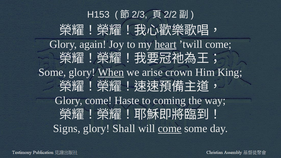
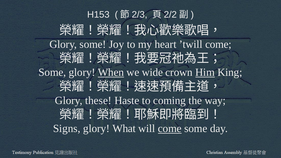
Glory again: again -> some
heart underline: present -> none
arise: arise -> wide
Him underline: none -> present
Glory come: come -> these
Shall: Shall -> What
